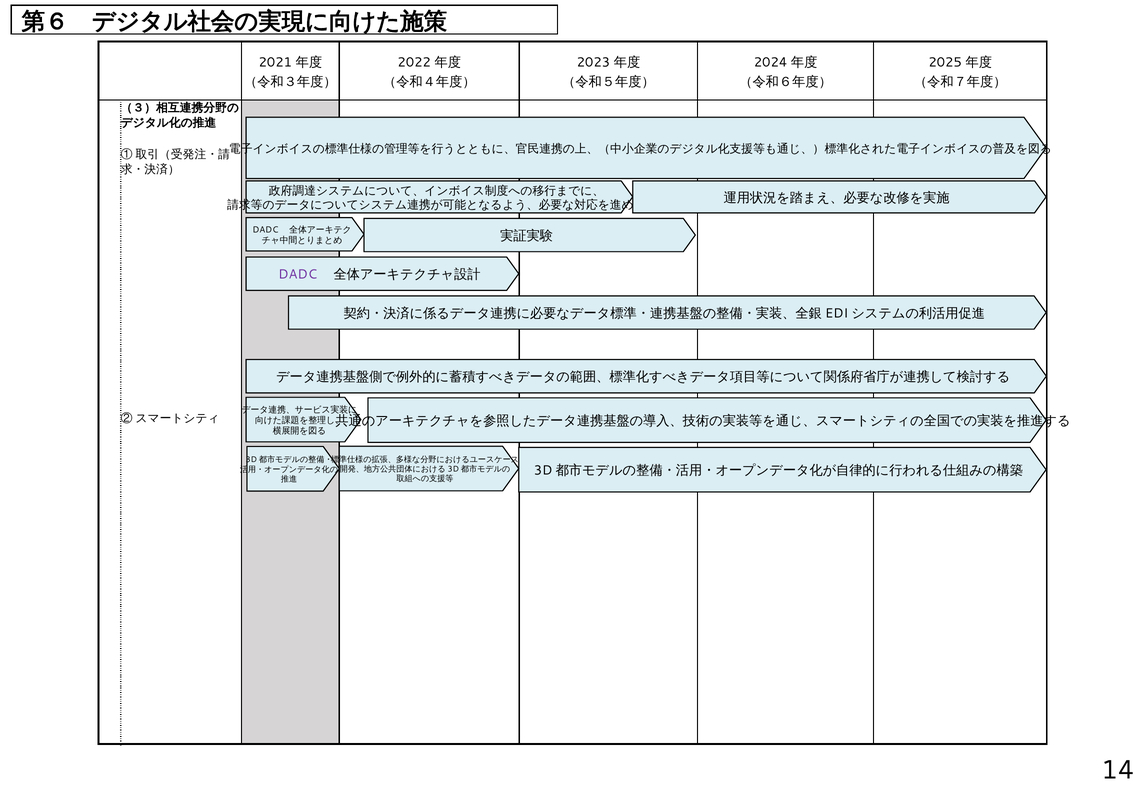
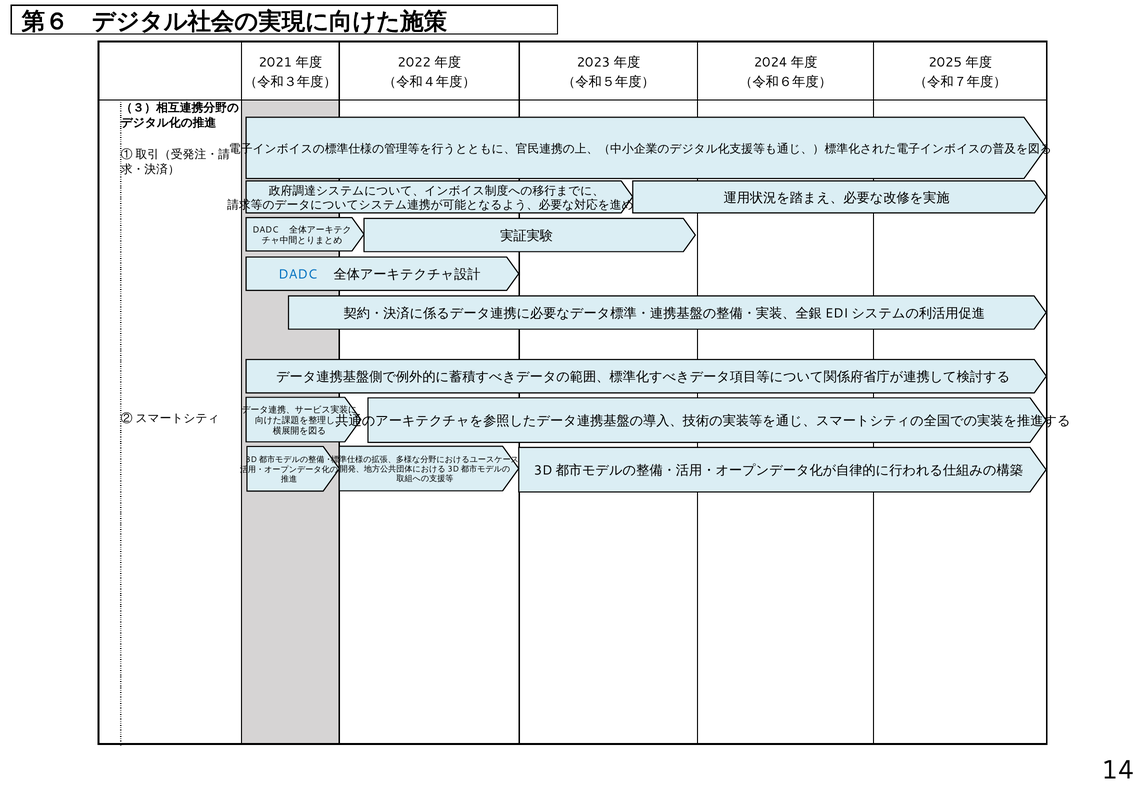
DADC at (298, 275) colour: purple -> blue
